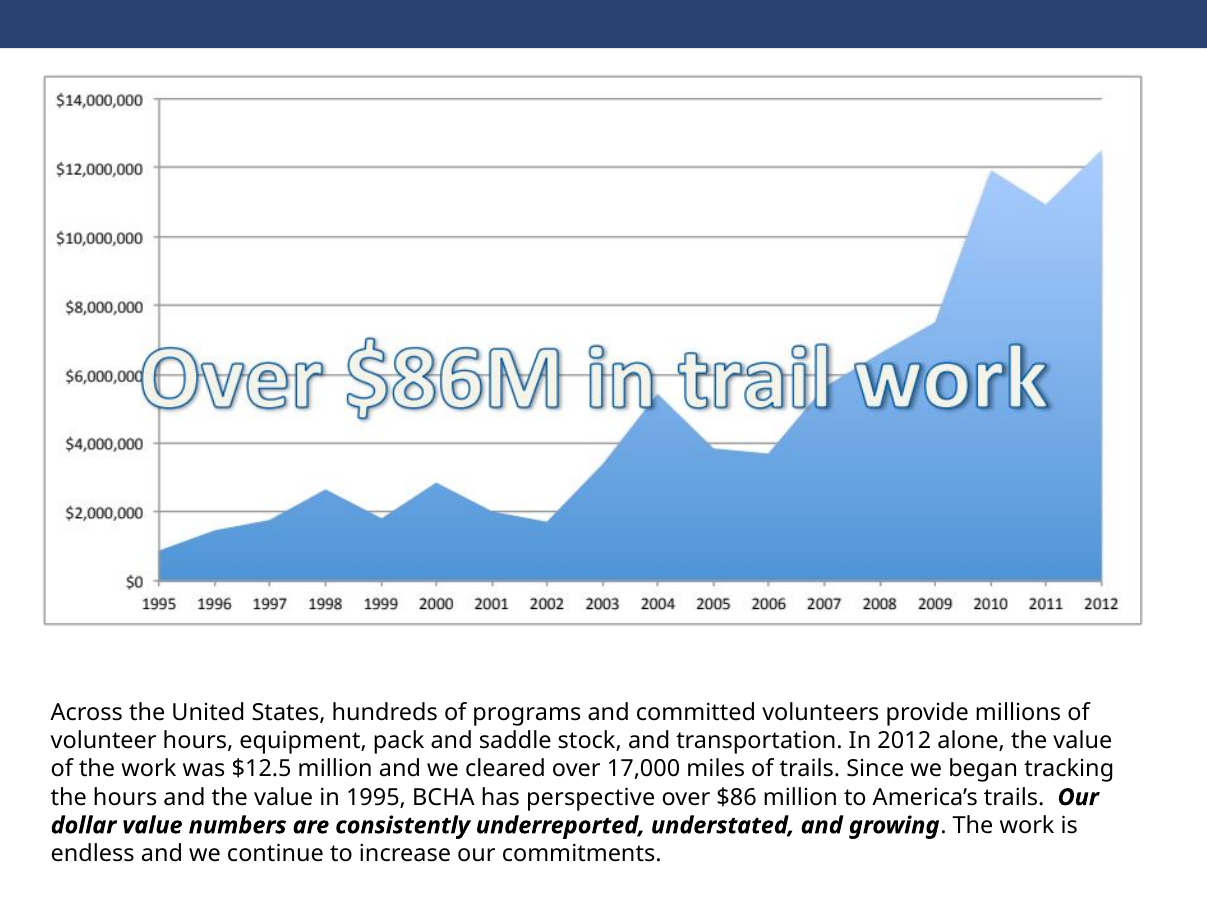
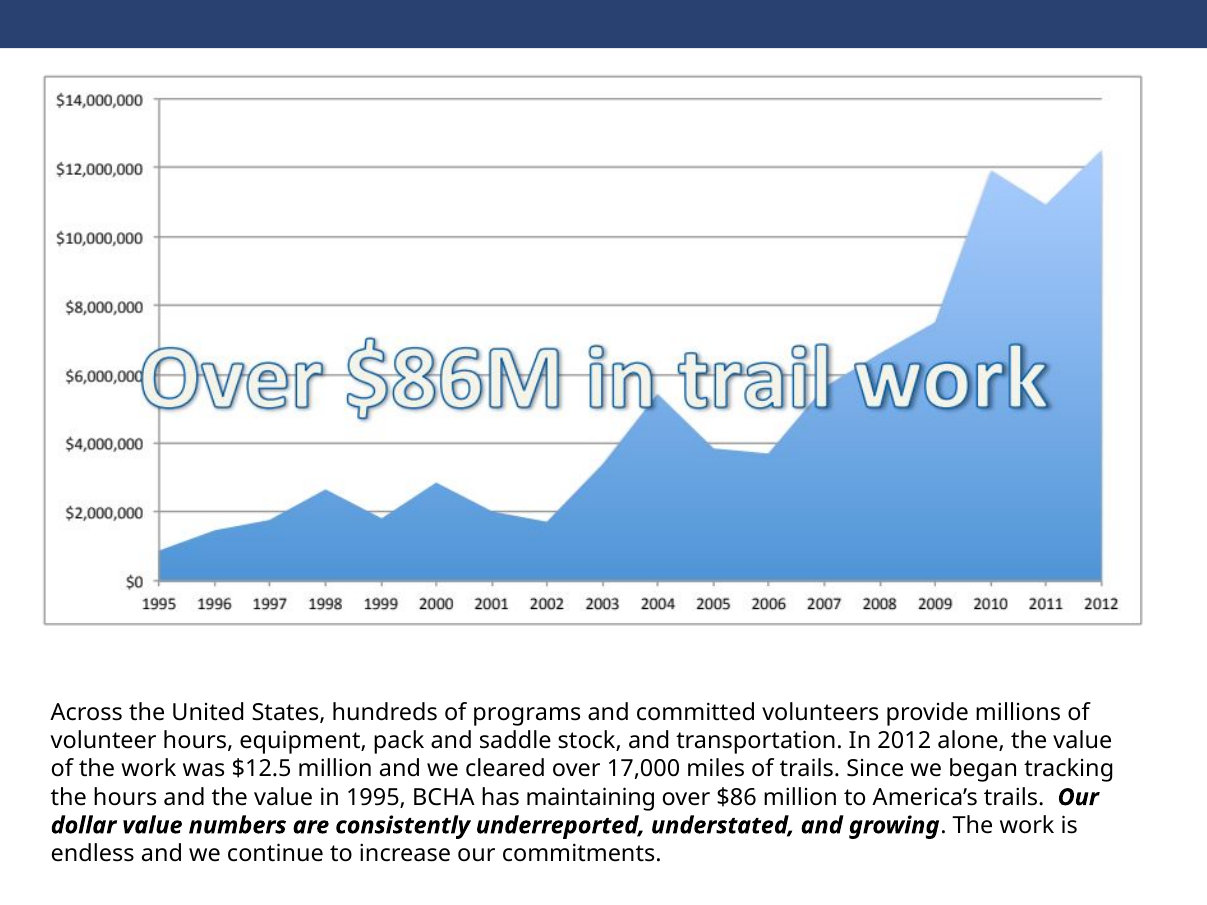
perspective: perspective -> maintaining
